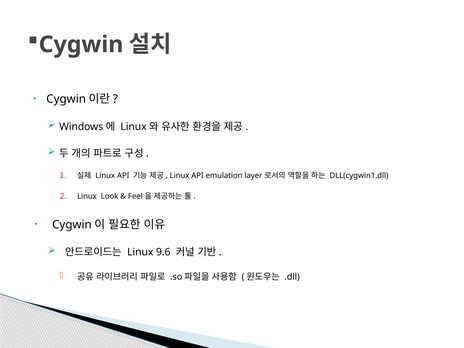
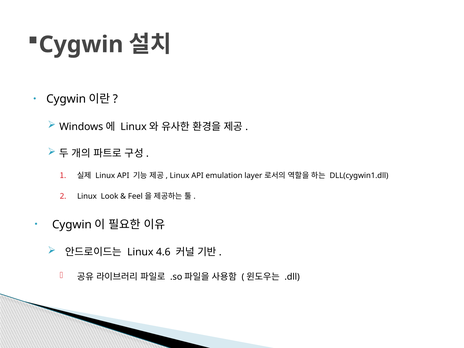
9.6: 9.6 -> 4.6
